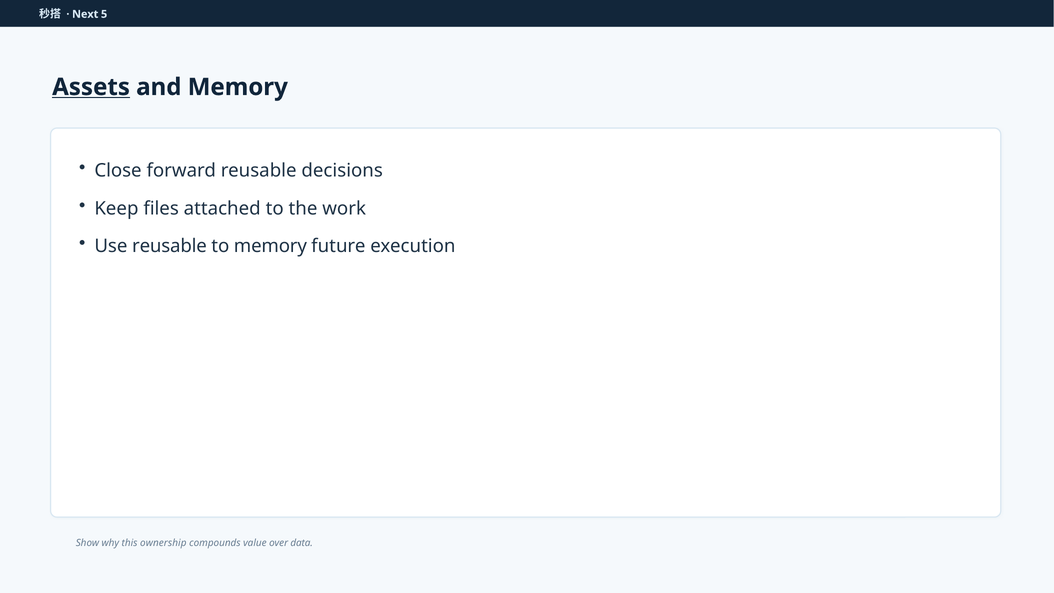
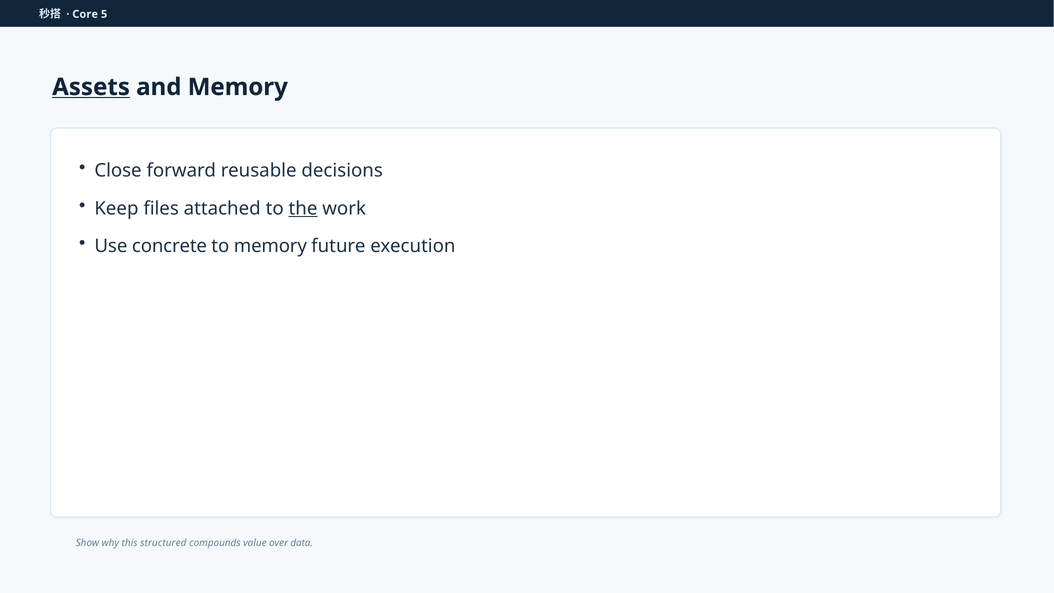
Next: Next -> Core
the underline: none -> present
Use reusable: reusable -> concrete
ownership: ownership -> structured
